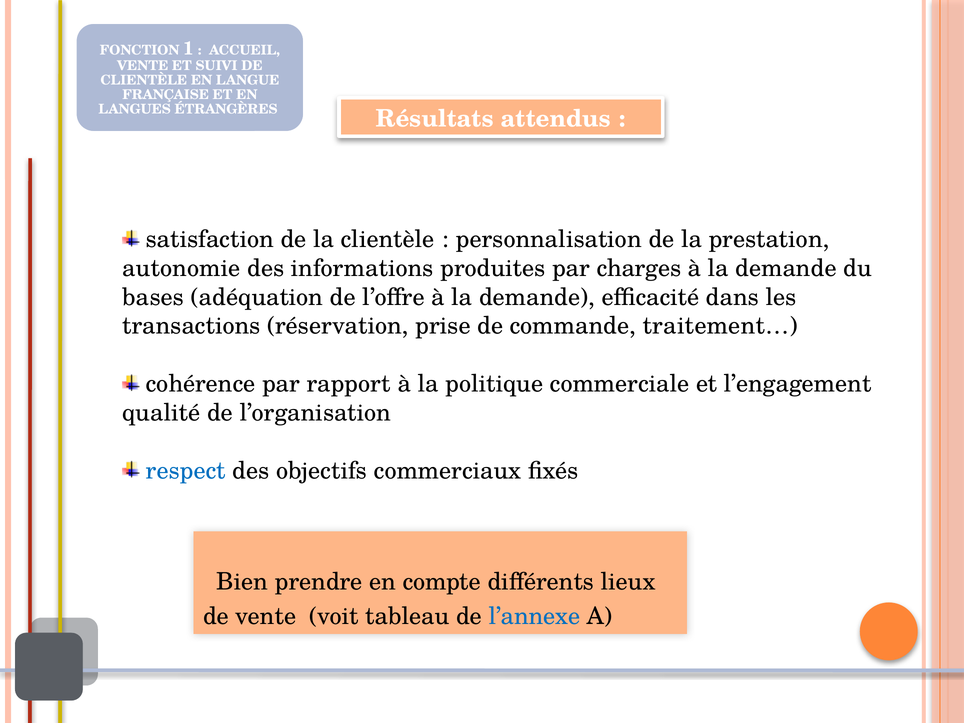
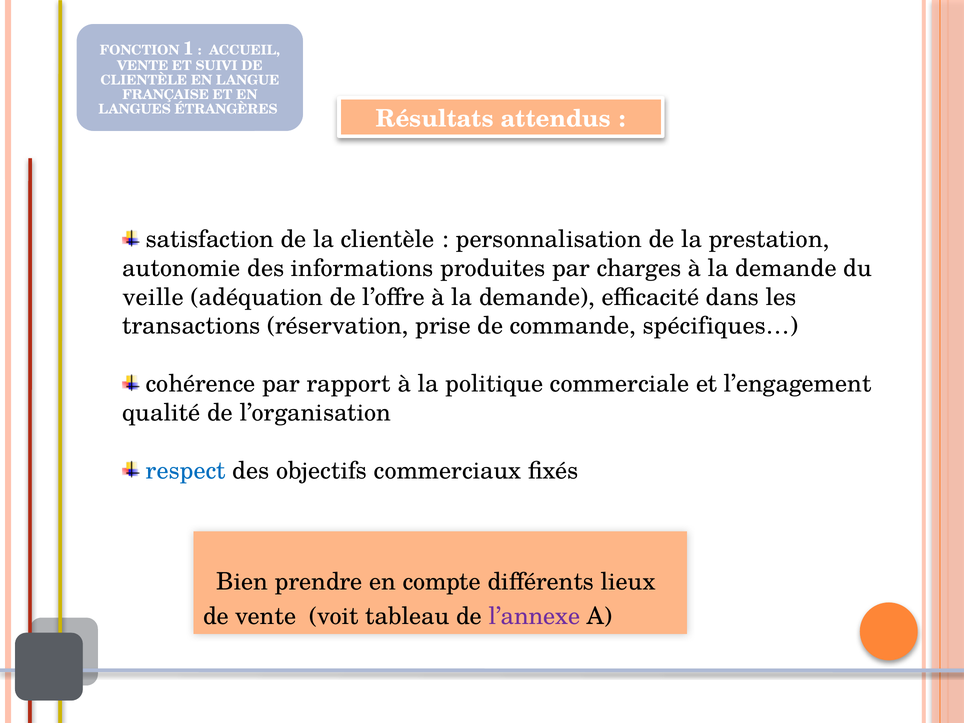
bases: bases -> veille
traitement…: traitement… -> spécifiques…
l’annexe colour: blue -> purple
